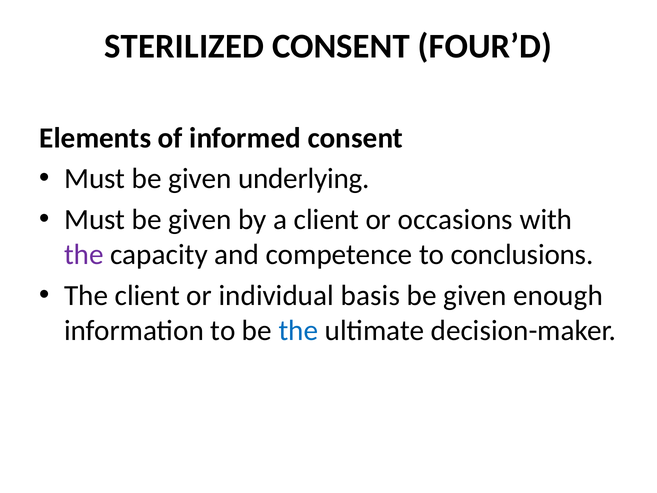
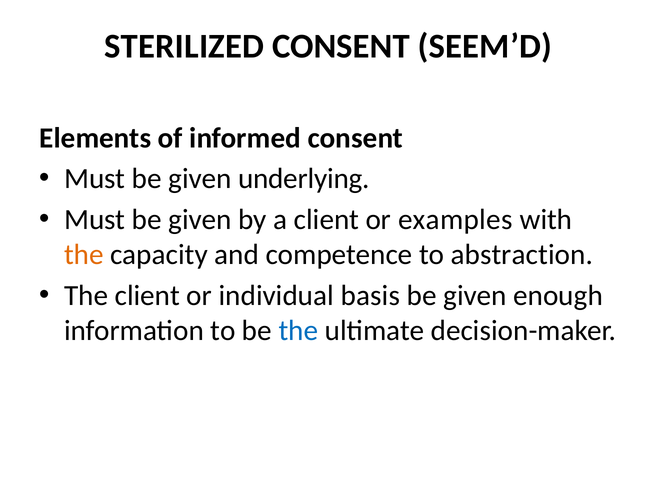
FOUR’D: FOUR’D -> SEEM’D
occasions: occasions -> examples
the at (84, 255) colour: purple -> orange
conclusions: conclusions -> abstraction
